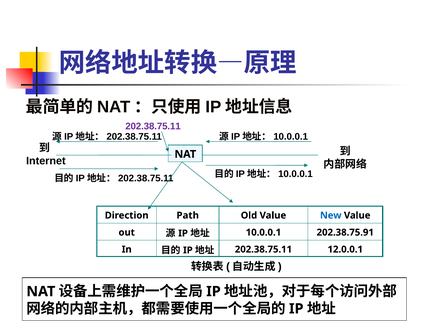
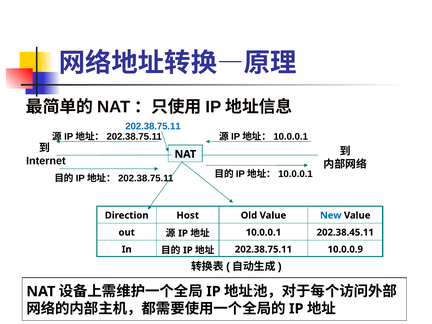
202.38.75.11 at (153, 126) colour: purple -> blue
Path: Path -> Host
202.38.75.91: 202.38.75.91 -> 202.38.45.11
12.0.0.1: 12.0.0.1 -> 10.0.0.9
